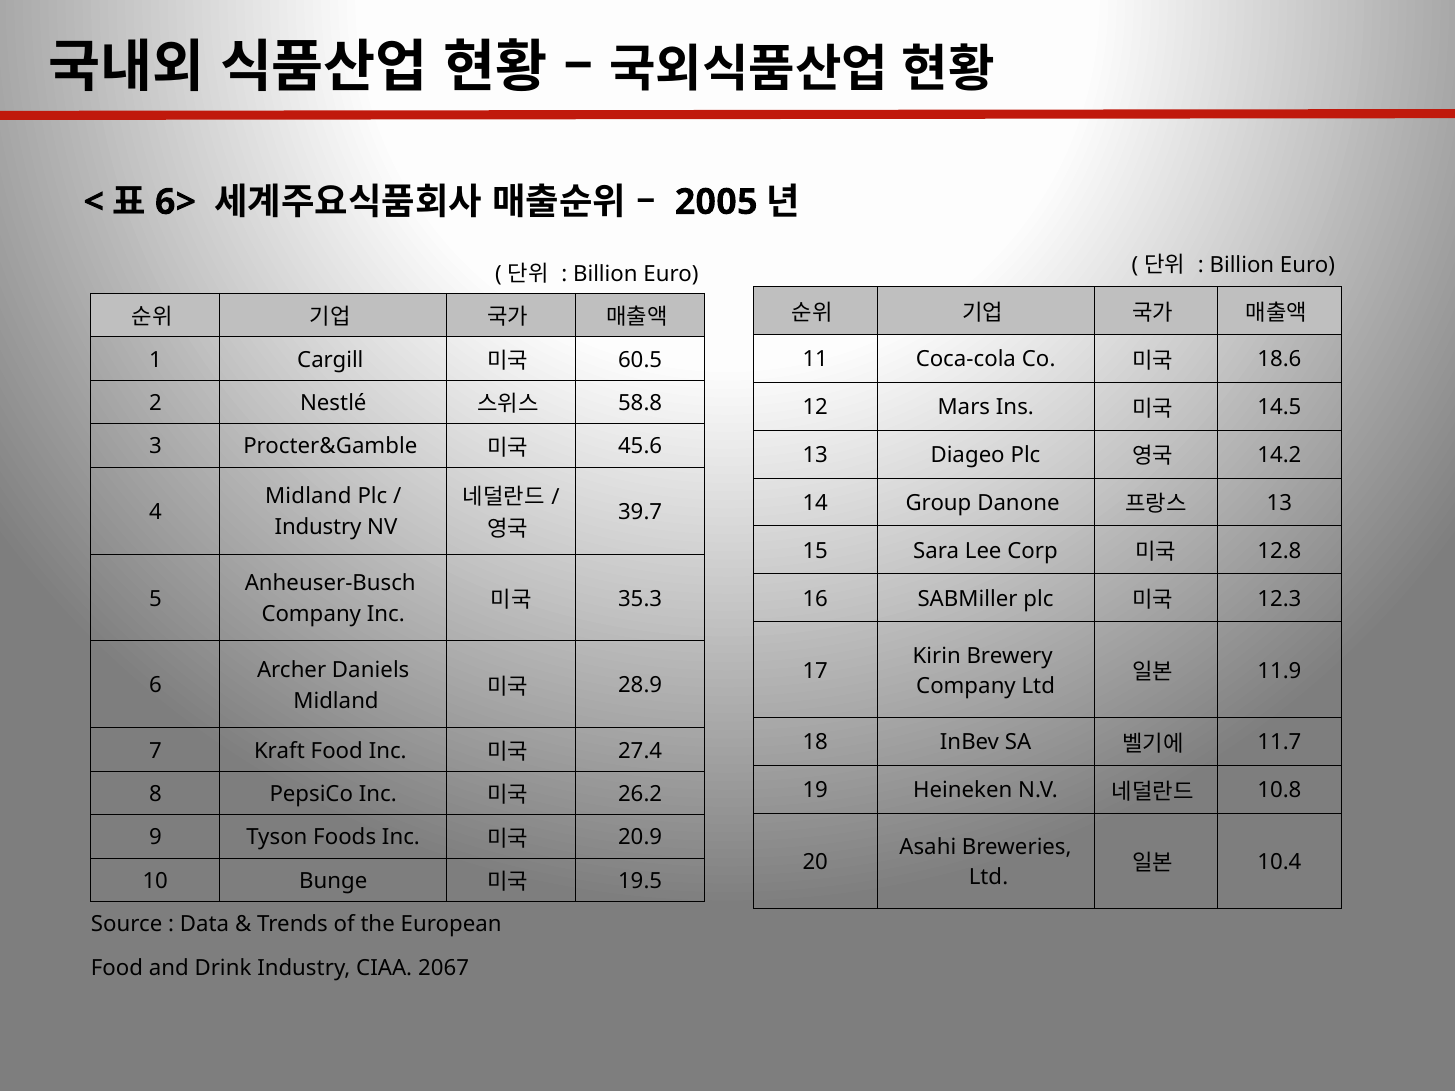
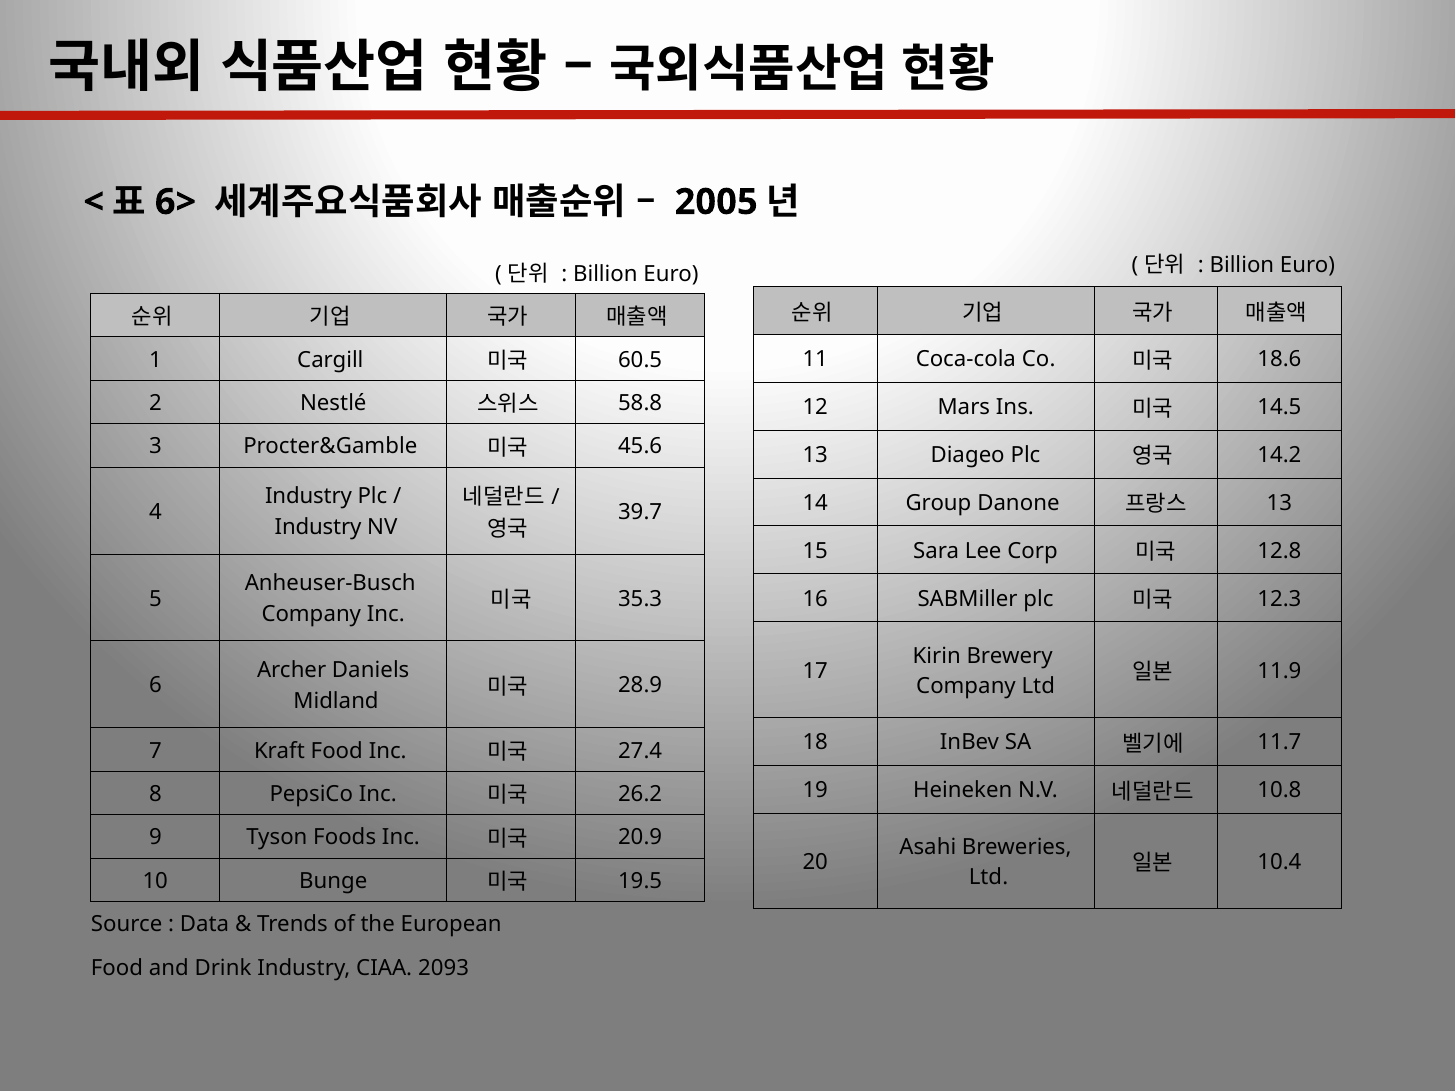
Midland at (308, 497): Midland -> Industry
2067: 2067 -> 2093
